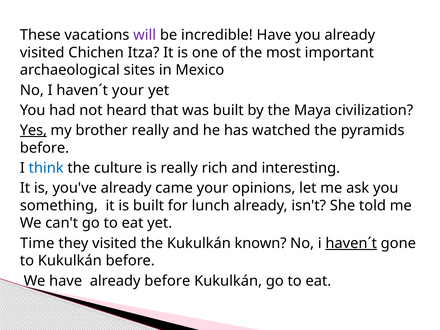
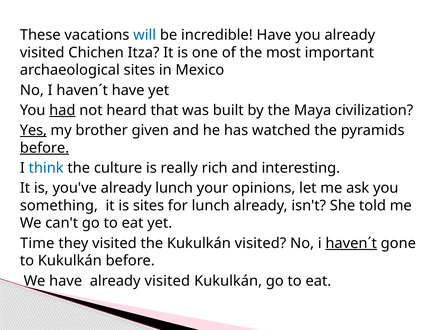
will colour: purple -> blue
haven´t your: your -> have
had underline: none -> present
brother really: really -> given
before at (45, 148) underline: none -> present
already came: came -> lunch
is built: built -> sites
Kukulkán known: known -> visited
have already before: before -> visited
